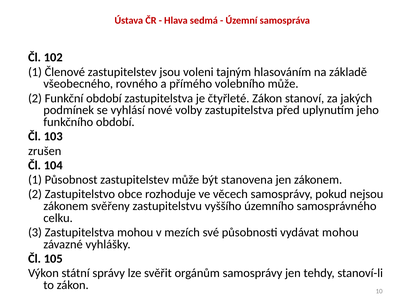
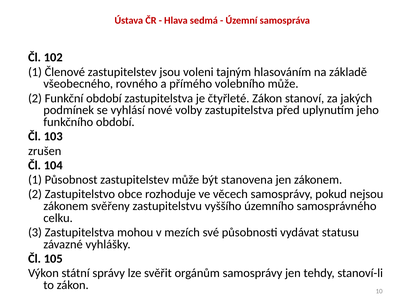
vydávat mohou: mohou -> statusu
